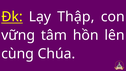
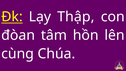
vững: vững -> đòan
